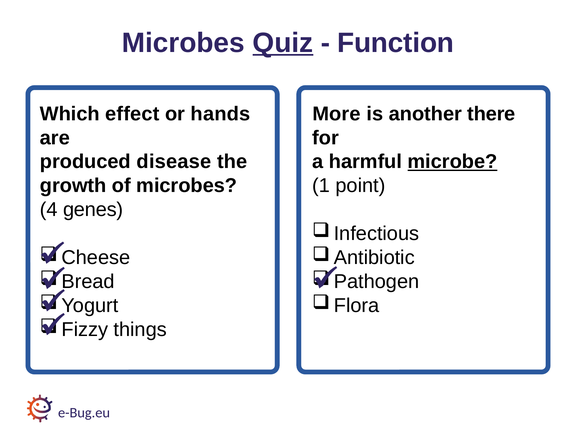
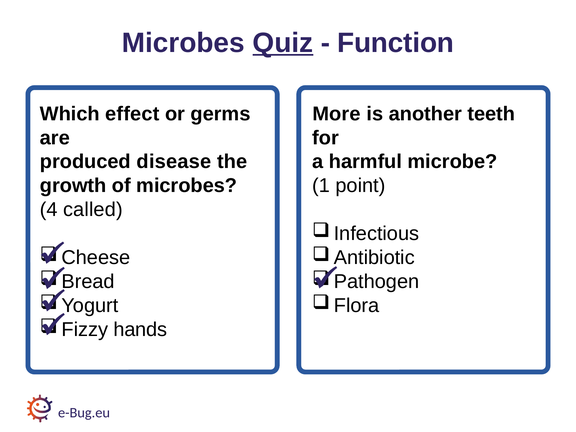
hands: hands -> germs
there: there -> teeth
microbe underline: present -> none
genes: genes -> called
things: things -> hands
